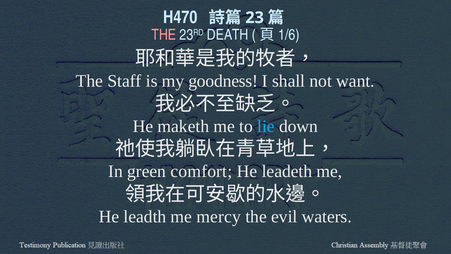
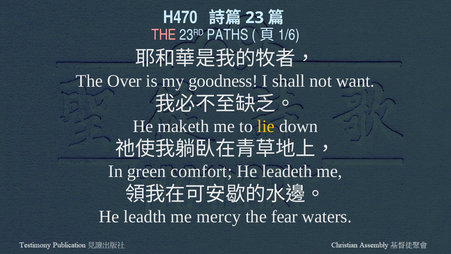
DEATH: DEATH -> PATHS
Staff: Staff -> Over
lie colour: light blue -> yellow
evil: evil -> fear
